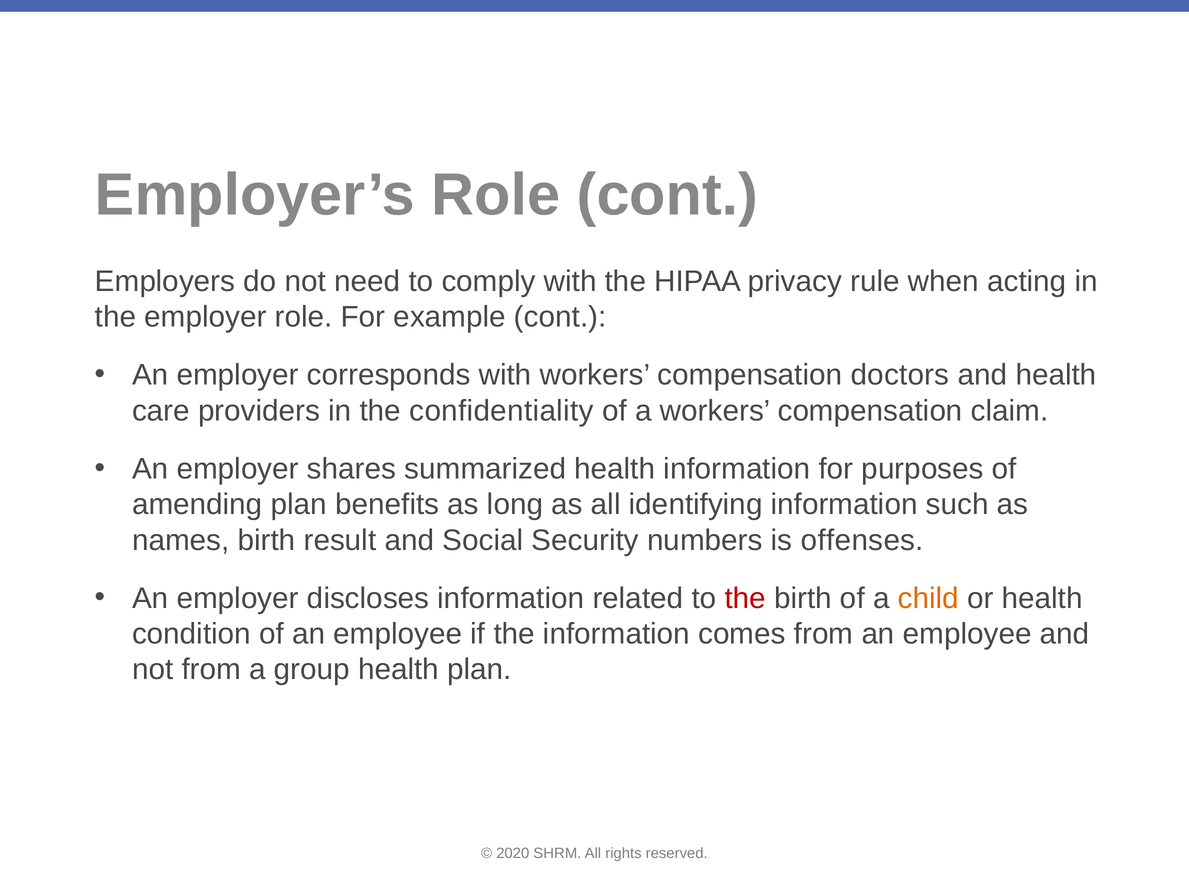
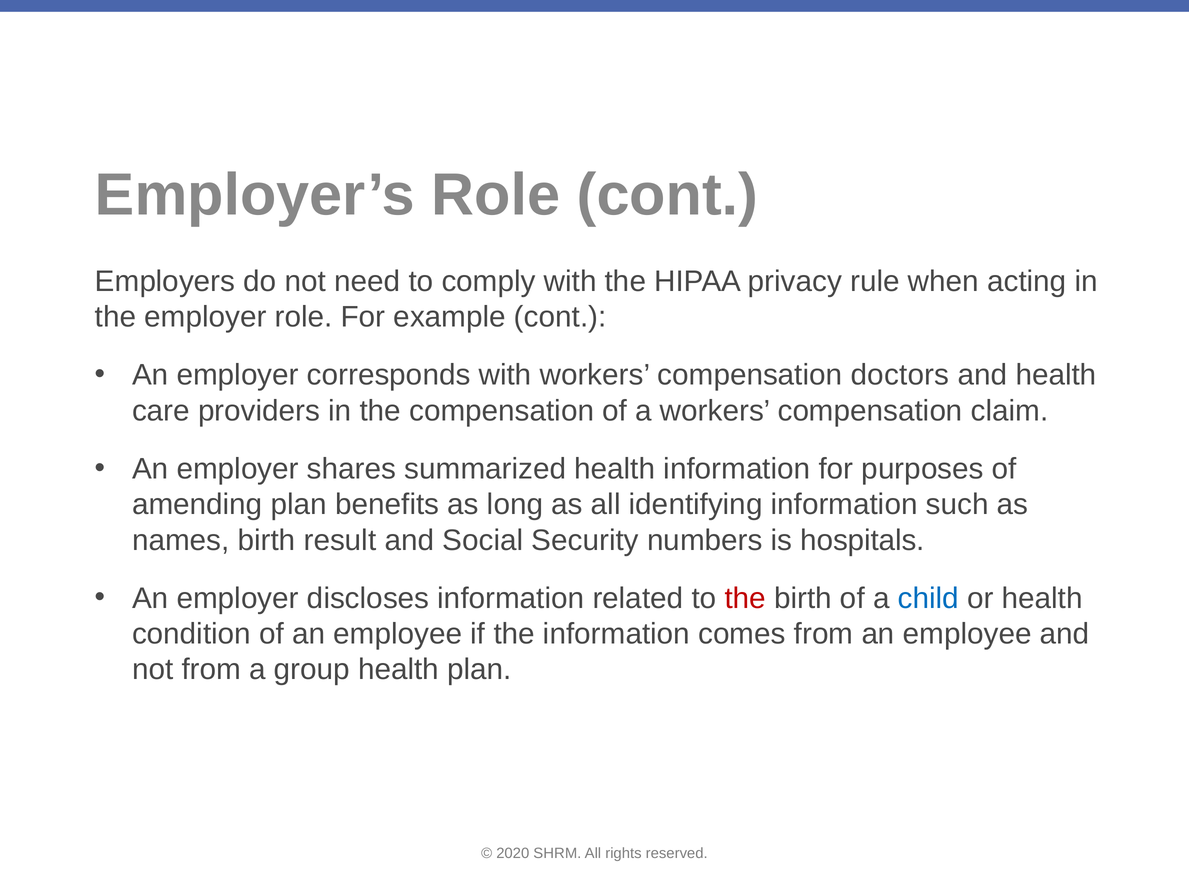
the confidentiality: confidentiality -> compensation
offenses: offenses -> hospitals
child colour: orange -> blue
